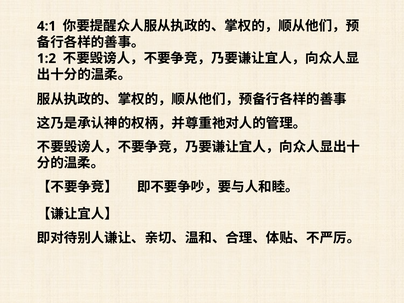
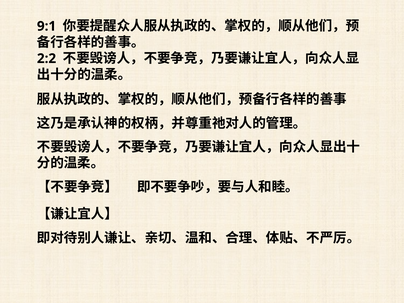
4:1: 4:1 -> 9:1
1:2: 1:2 -> 2:2
